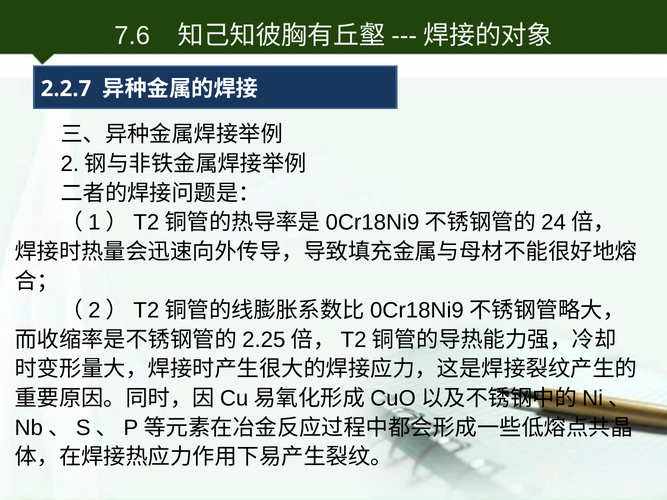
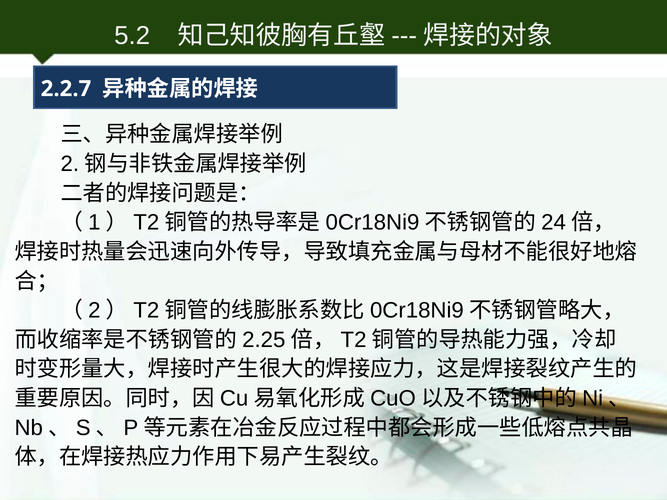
7.6: 7.6 -> 5.2
